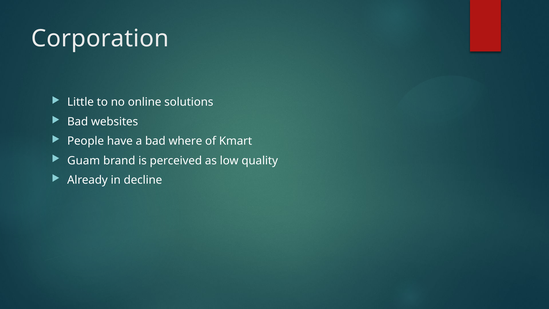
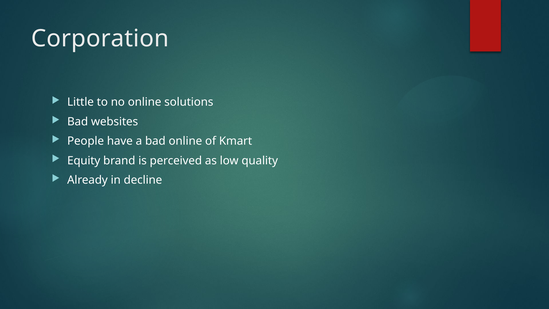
bad where: where -> online
Guam: Guam -> Equity
